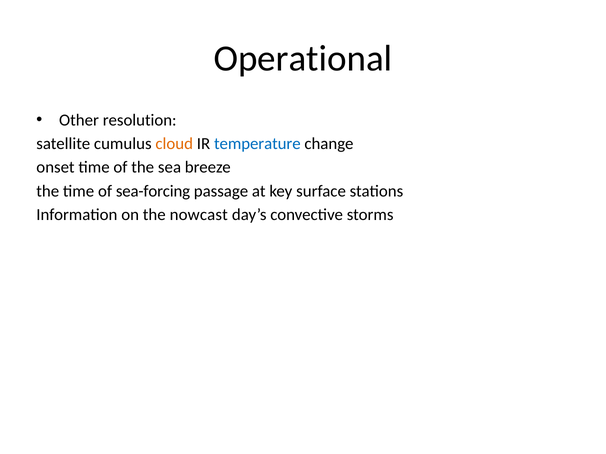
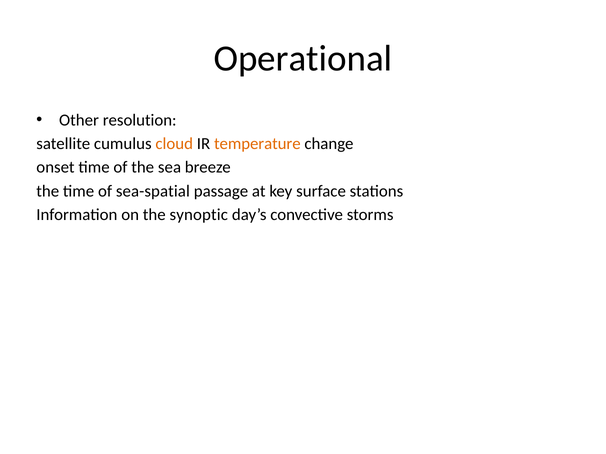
temperature colour: blue -> orange
sea-forcing: sea-forcing -> sea-spatial
nowcast: nowcast -> synoptic
